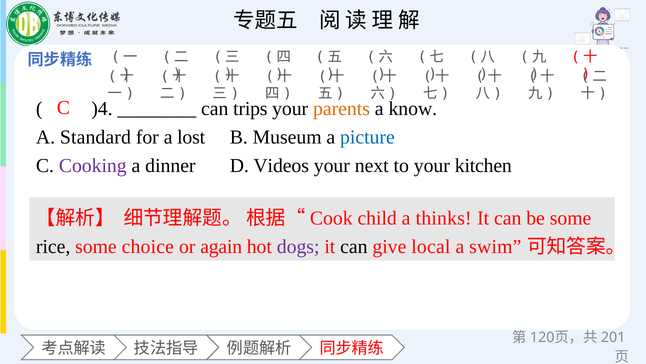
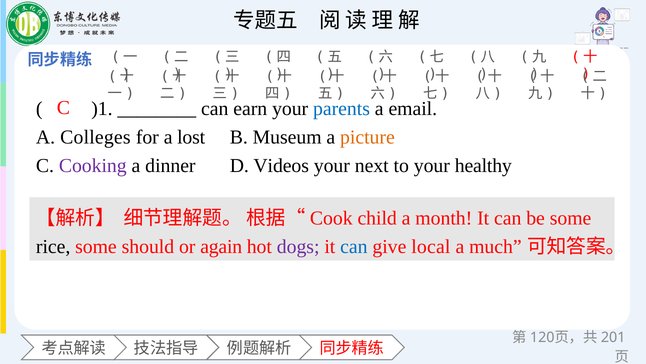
)4: )4 -> )1
trips: trips -> earn
parents colour: orange -> blue
know: know -> email
Standard: Standard -> Colleges
picture colour: blue -> orange
kitchen: kitchen -> healthy
thinks: thinks -> month
choice: choice -> should
can at (354, 246) colour: black -> blue
swim: swim -> much
